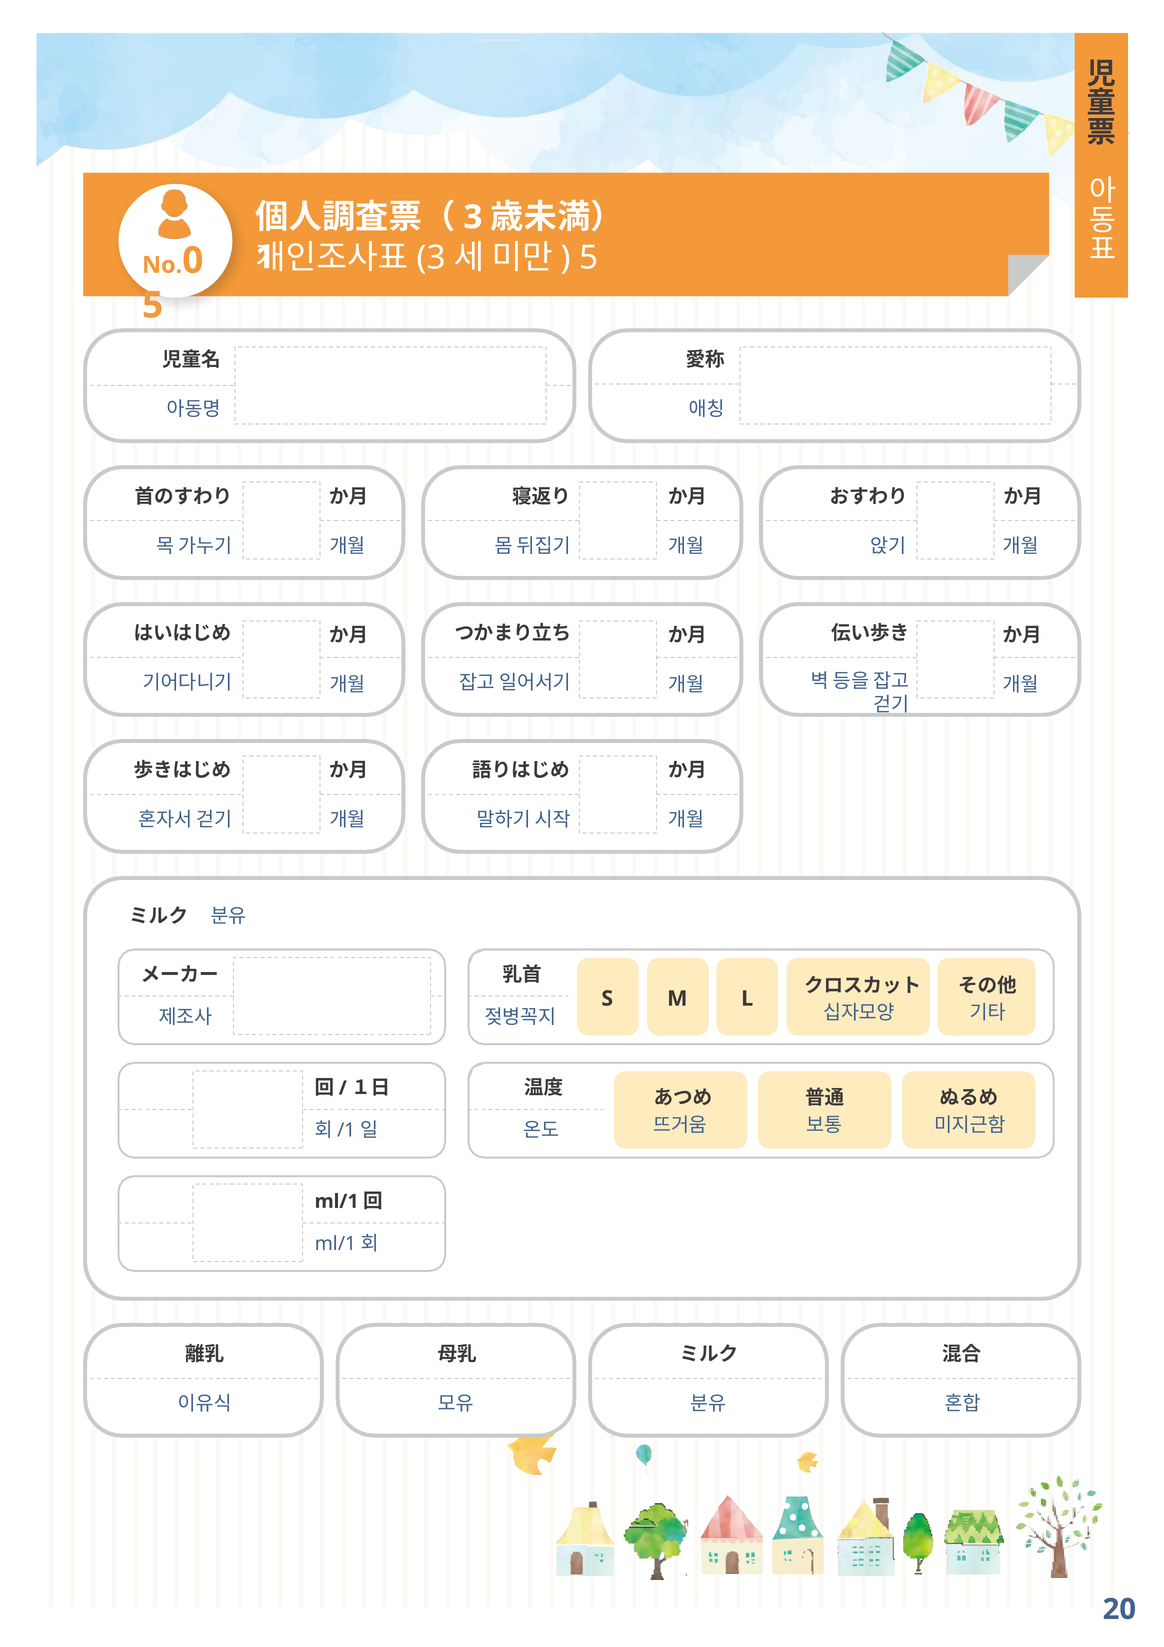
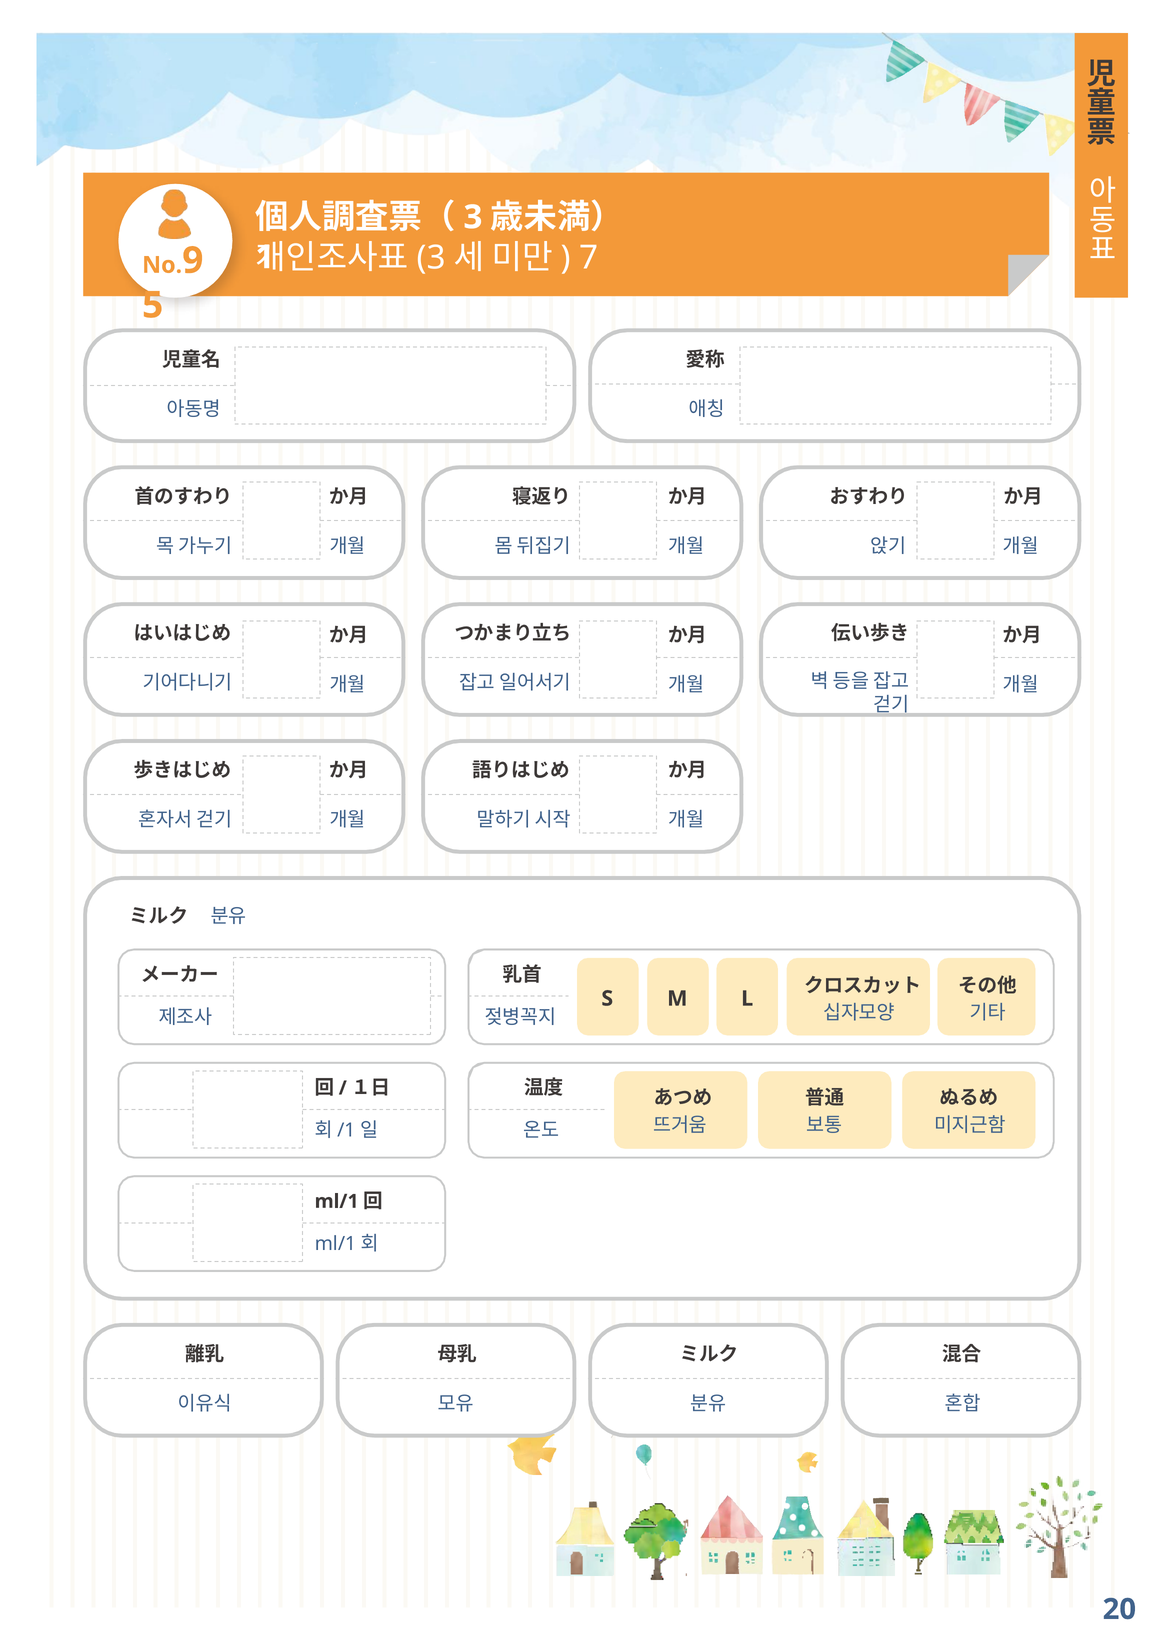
5 at (589, 258): 5 -> 7
0: 0 -> 9
